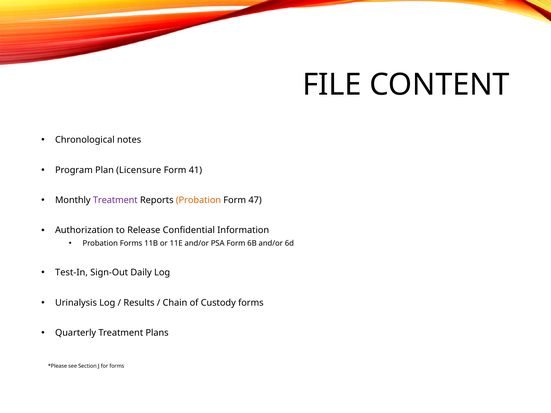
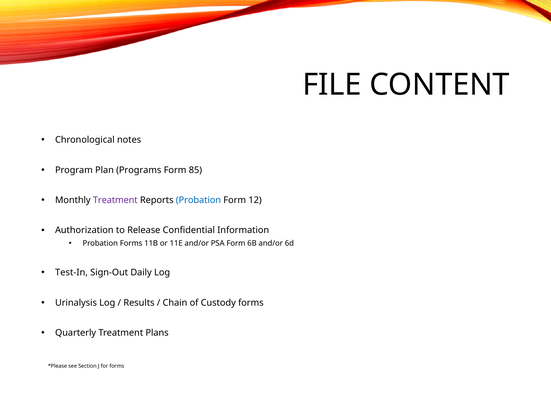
Licensure: Licensure -> Programs
41: 41 -> 85
Probation at (198, 200) colour: orange -> blue
47: 47 -> 12
